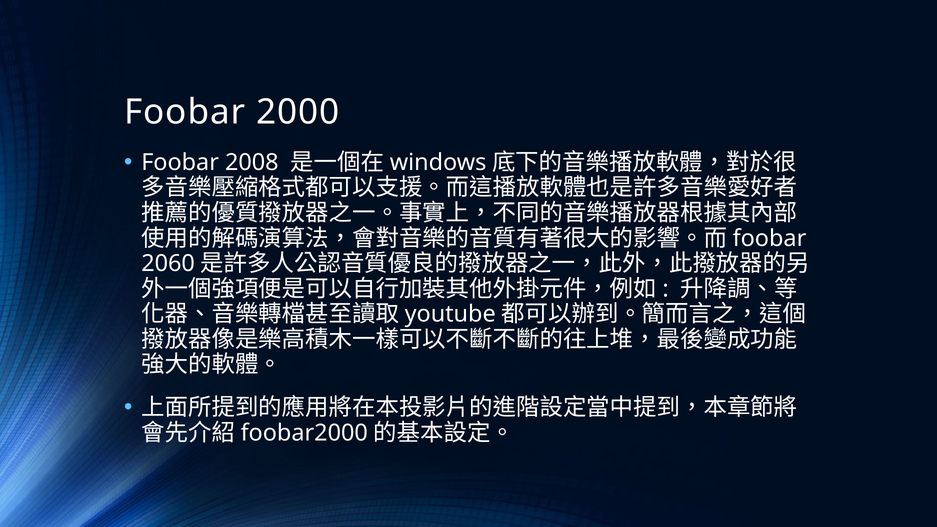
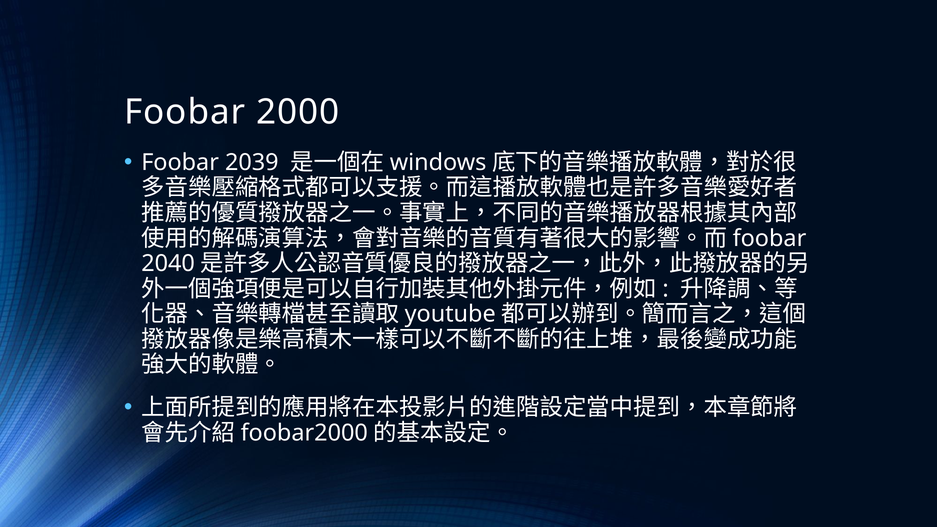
2008: 2008 -> 2039
2060: 2060 -> 2040
